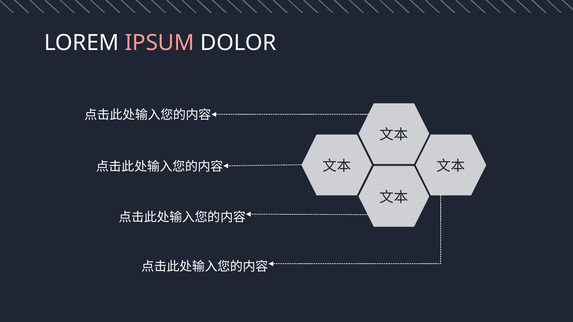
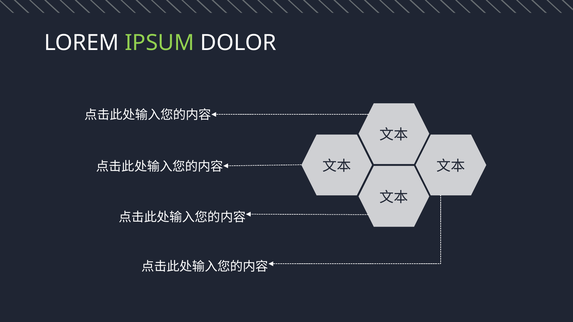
IPSUM colour: pink -> light green
